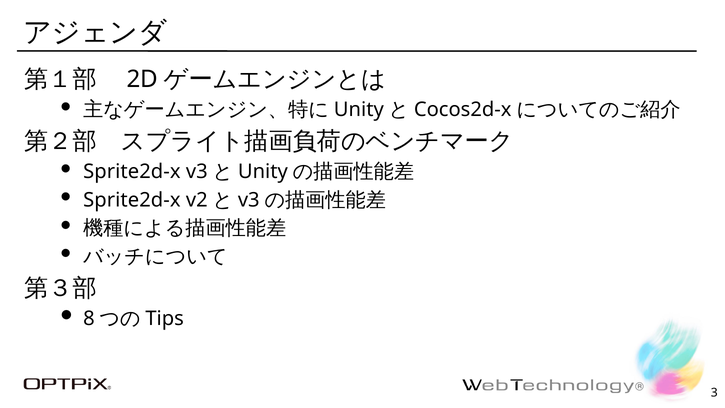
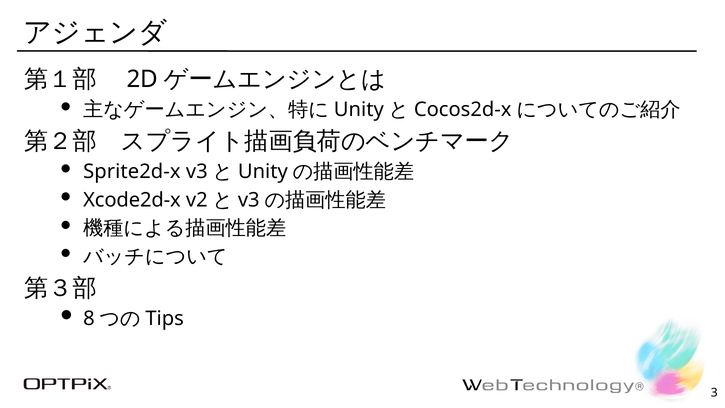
Sprite2d-x at (132, 200): Sprite2d-x -> Xcode2d-x
